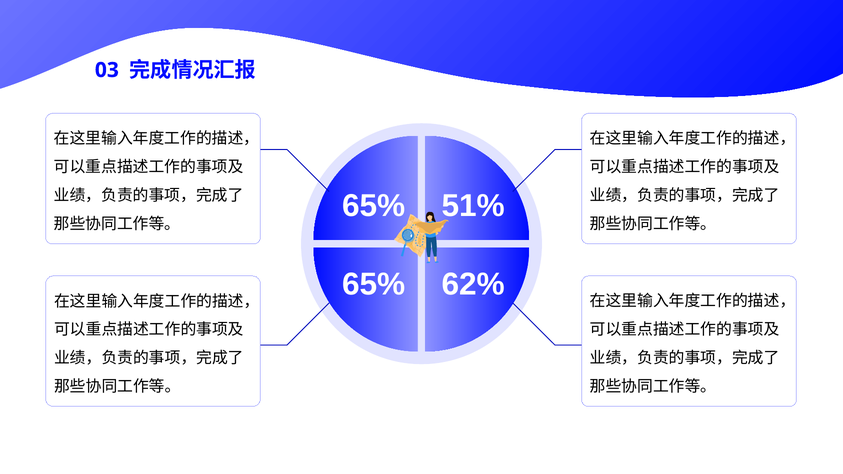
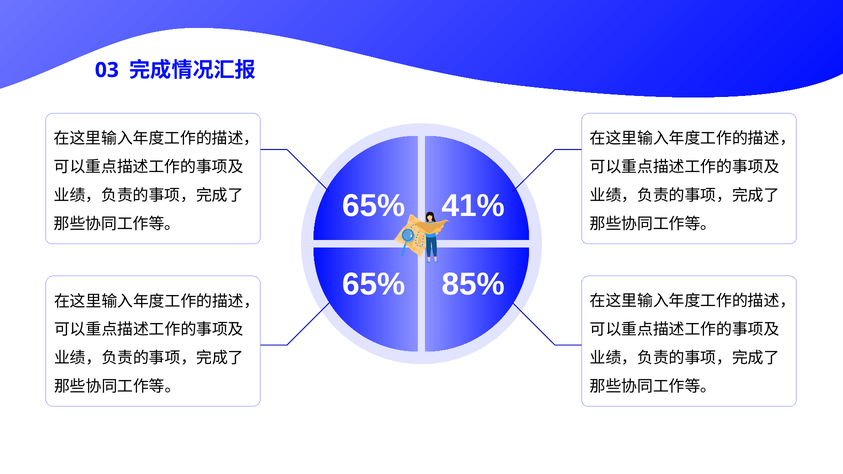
51%: 51% -> 41%
62%: 62% -> 85%
